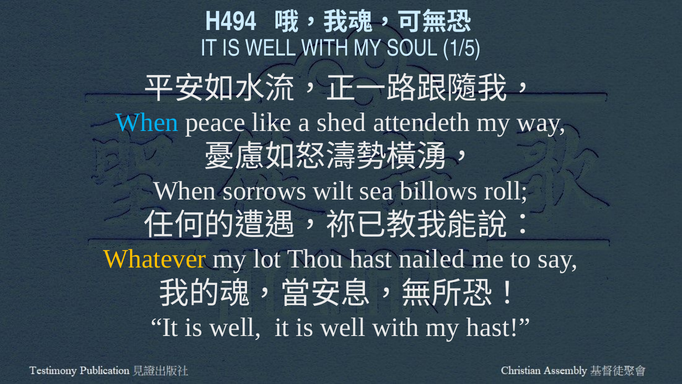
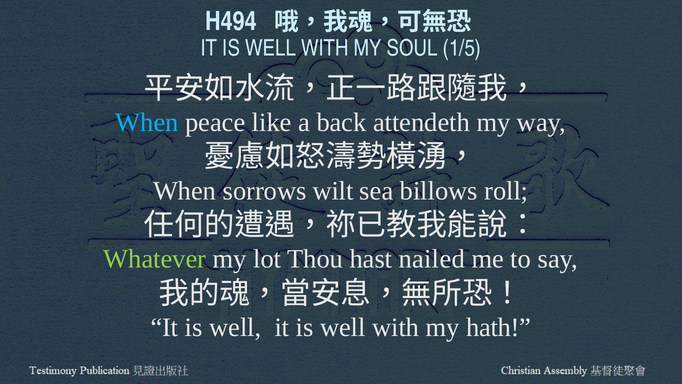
shed: shed -> back
Whatever colour: yellow -> light green
my hast: hast -> hath
